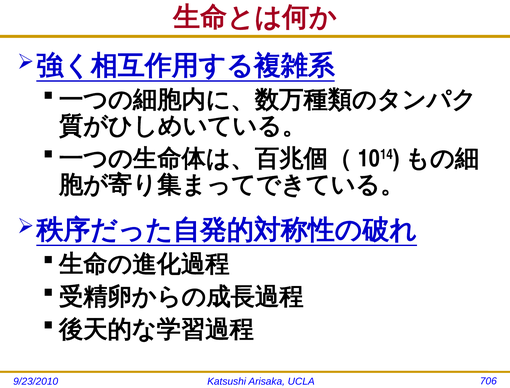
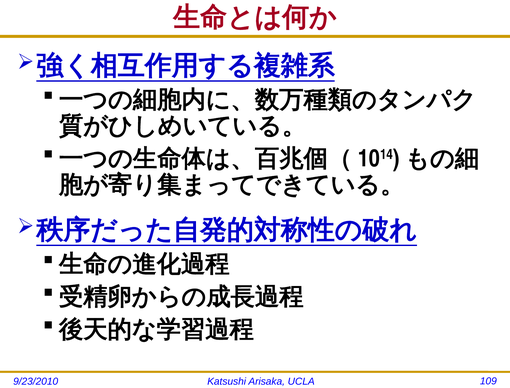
706: 706 -> 109
